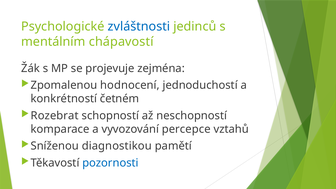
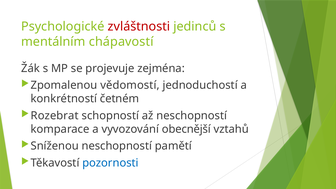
zvláštnosti colour: blue -> red
hodnocení: hodnocení -> vědomostí
percepce: percepce -> obecnější
Sníženou diagnostikou: diagnostikou -> neschopností
